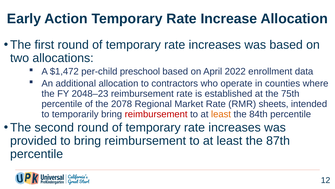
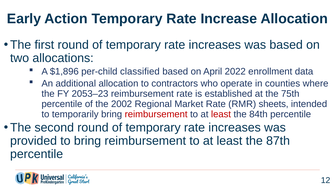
$1,472: $1,472 -> $1,896
preschool: preschool -> classified
2048–23: 2048–23 -> 2053–23
2078: 2078 -> 2002
least at (221, 114) colour: orange -> red
